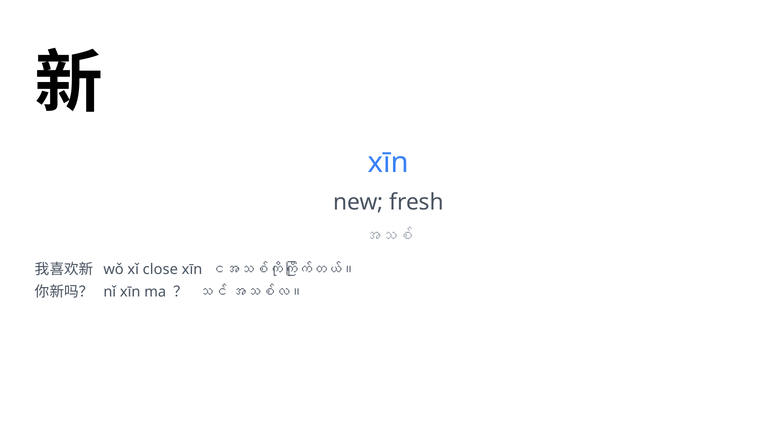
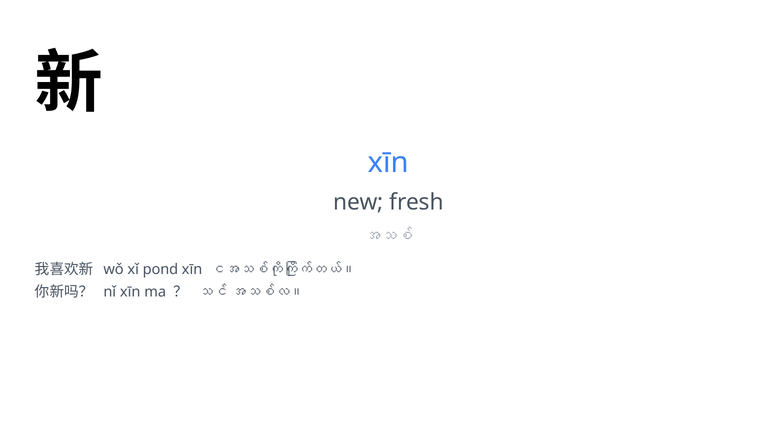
close: close -> pond
